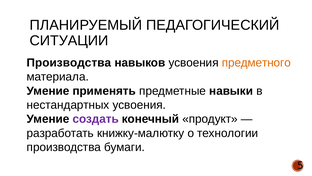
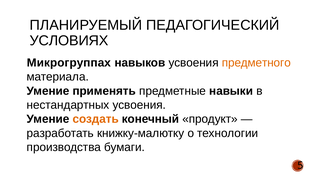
СИТУАЦИИ: СИТУАЦИИ -> УСЛОВИЯХ
Производства at (69, 63): Производства -> Микрогруппах
создать colour: purple -> orange
